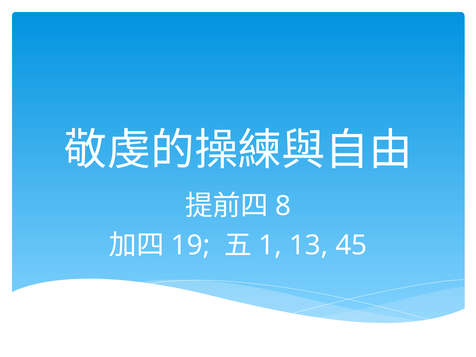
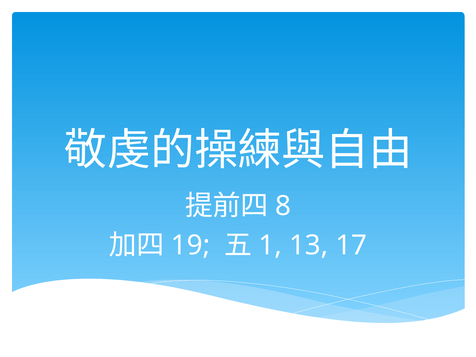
45: 45 -> 17
